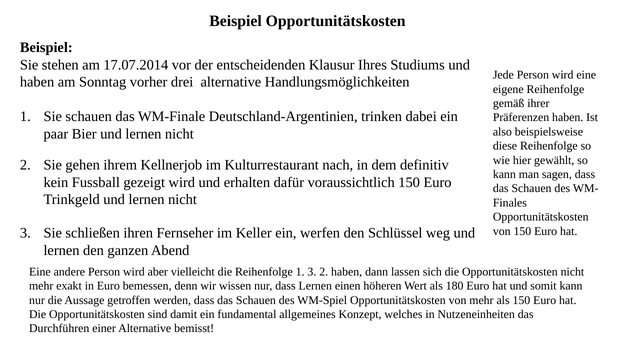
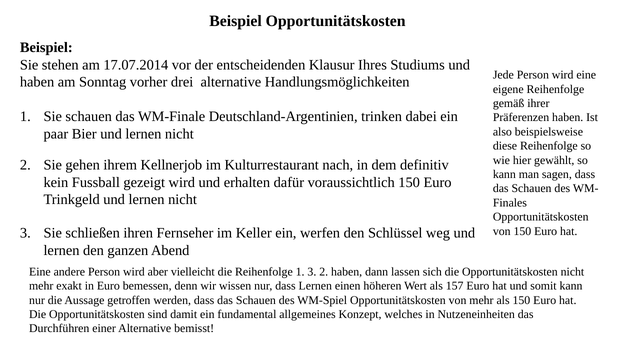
180: 180 -> 157
